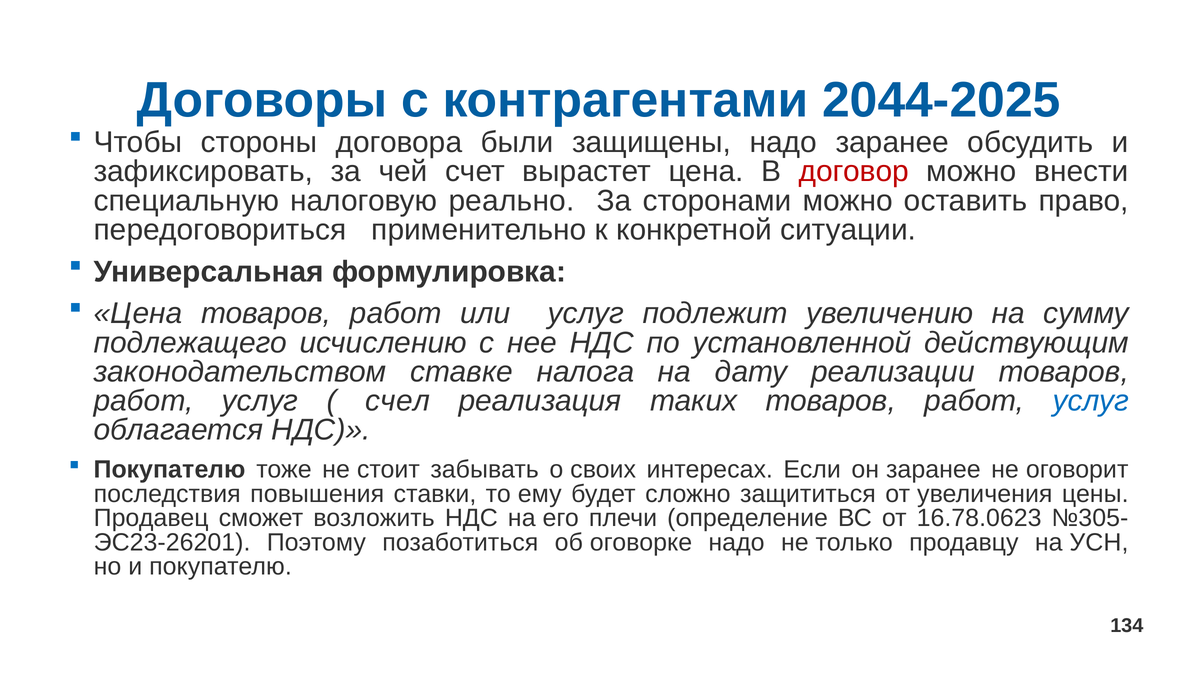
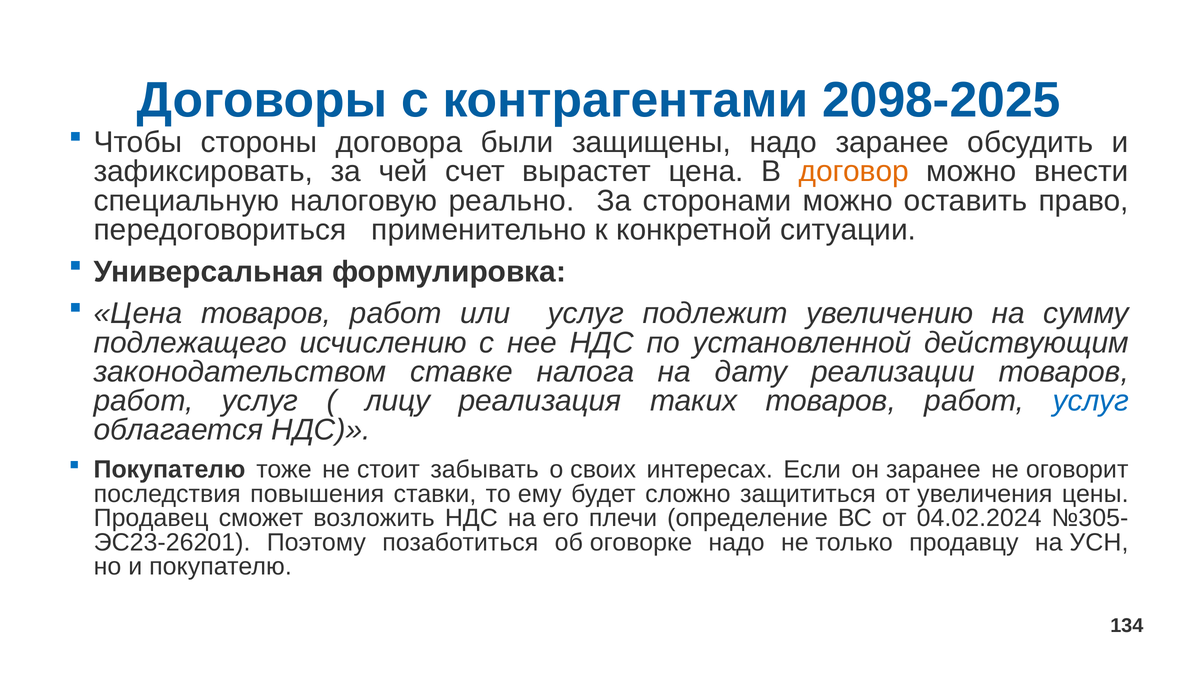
2044-2025: 2044-2025 -> 2098-2025
договор colour: red -> orange
счел: счел -> лицу
16.78.0623: 16.78.0623 -> 04.02.2024
